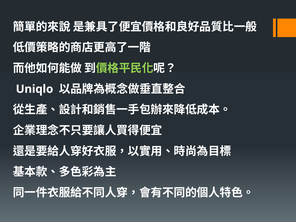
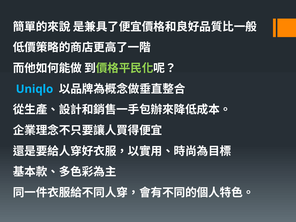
Uniqlo colour: white -> light blue
